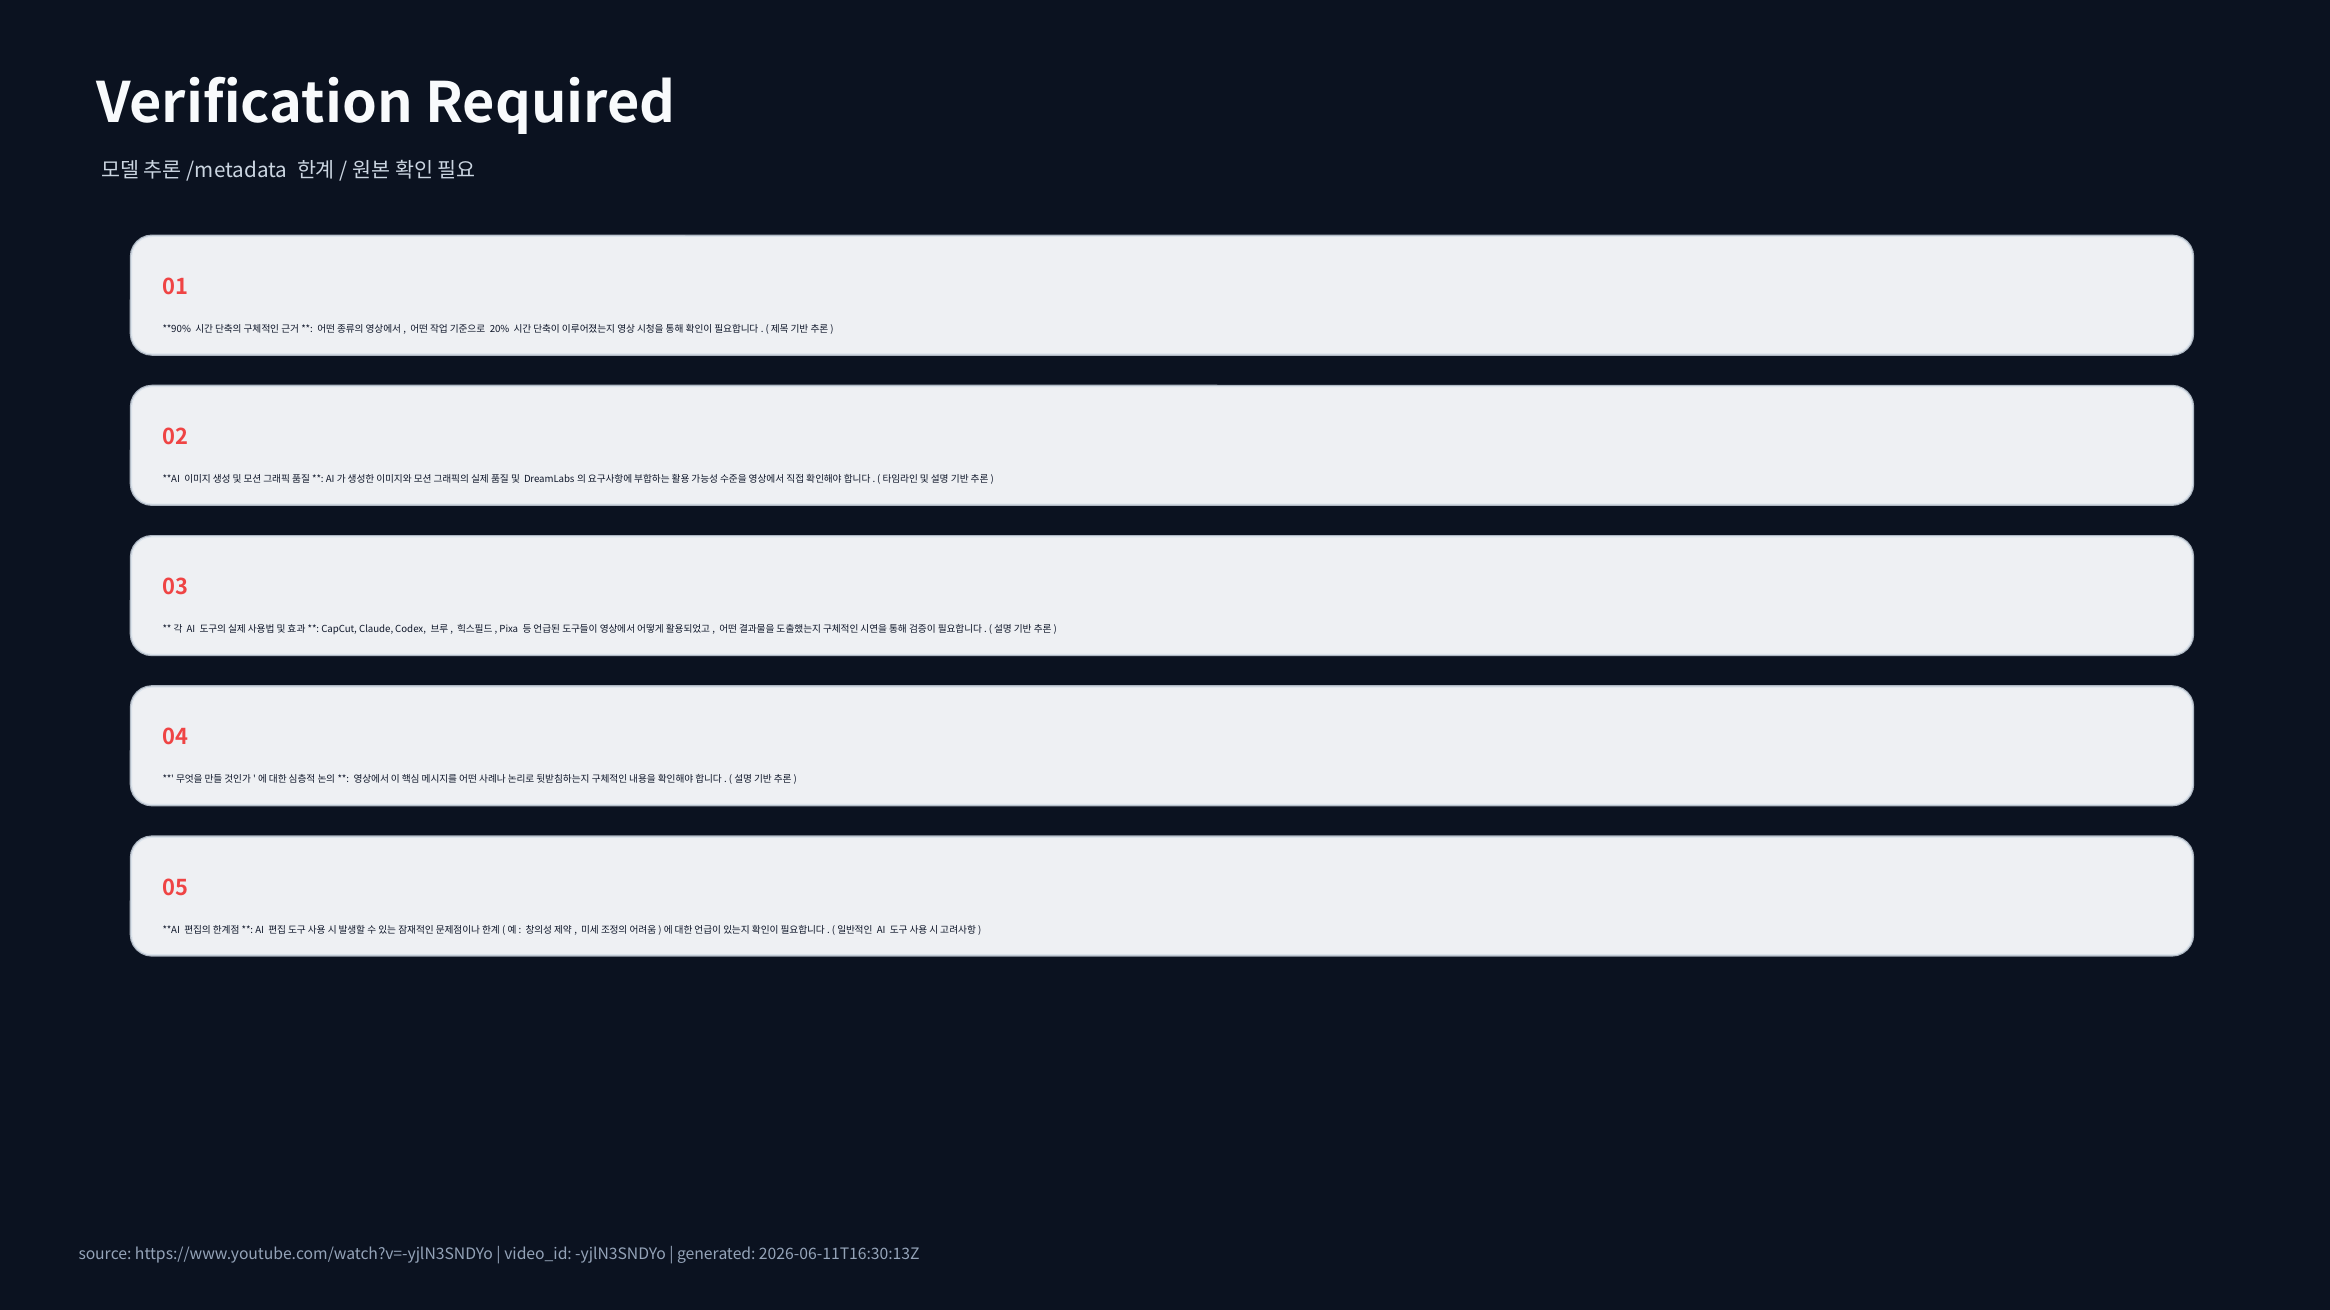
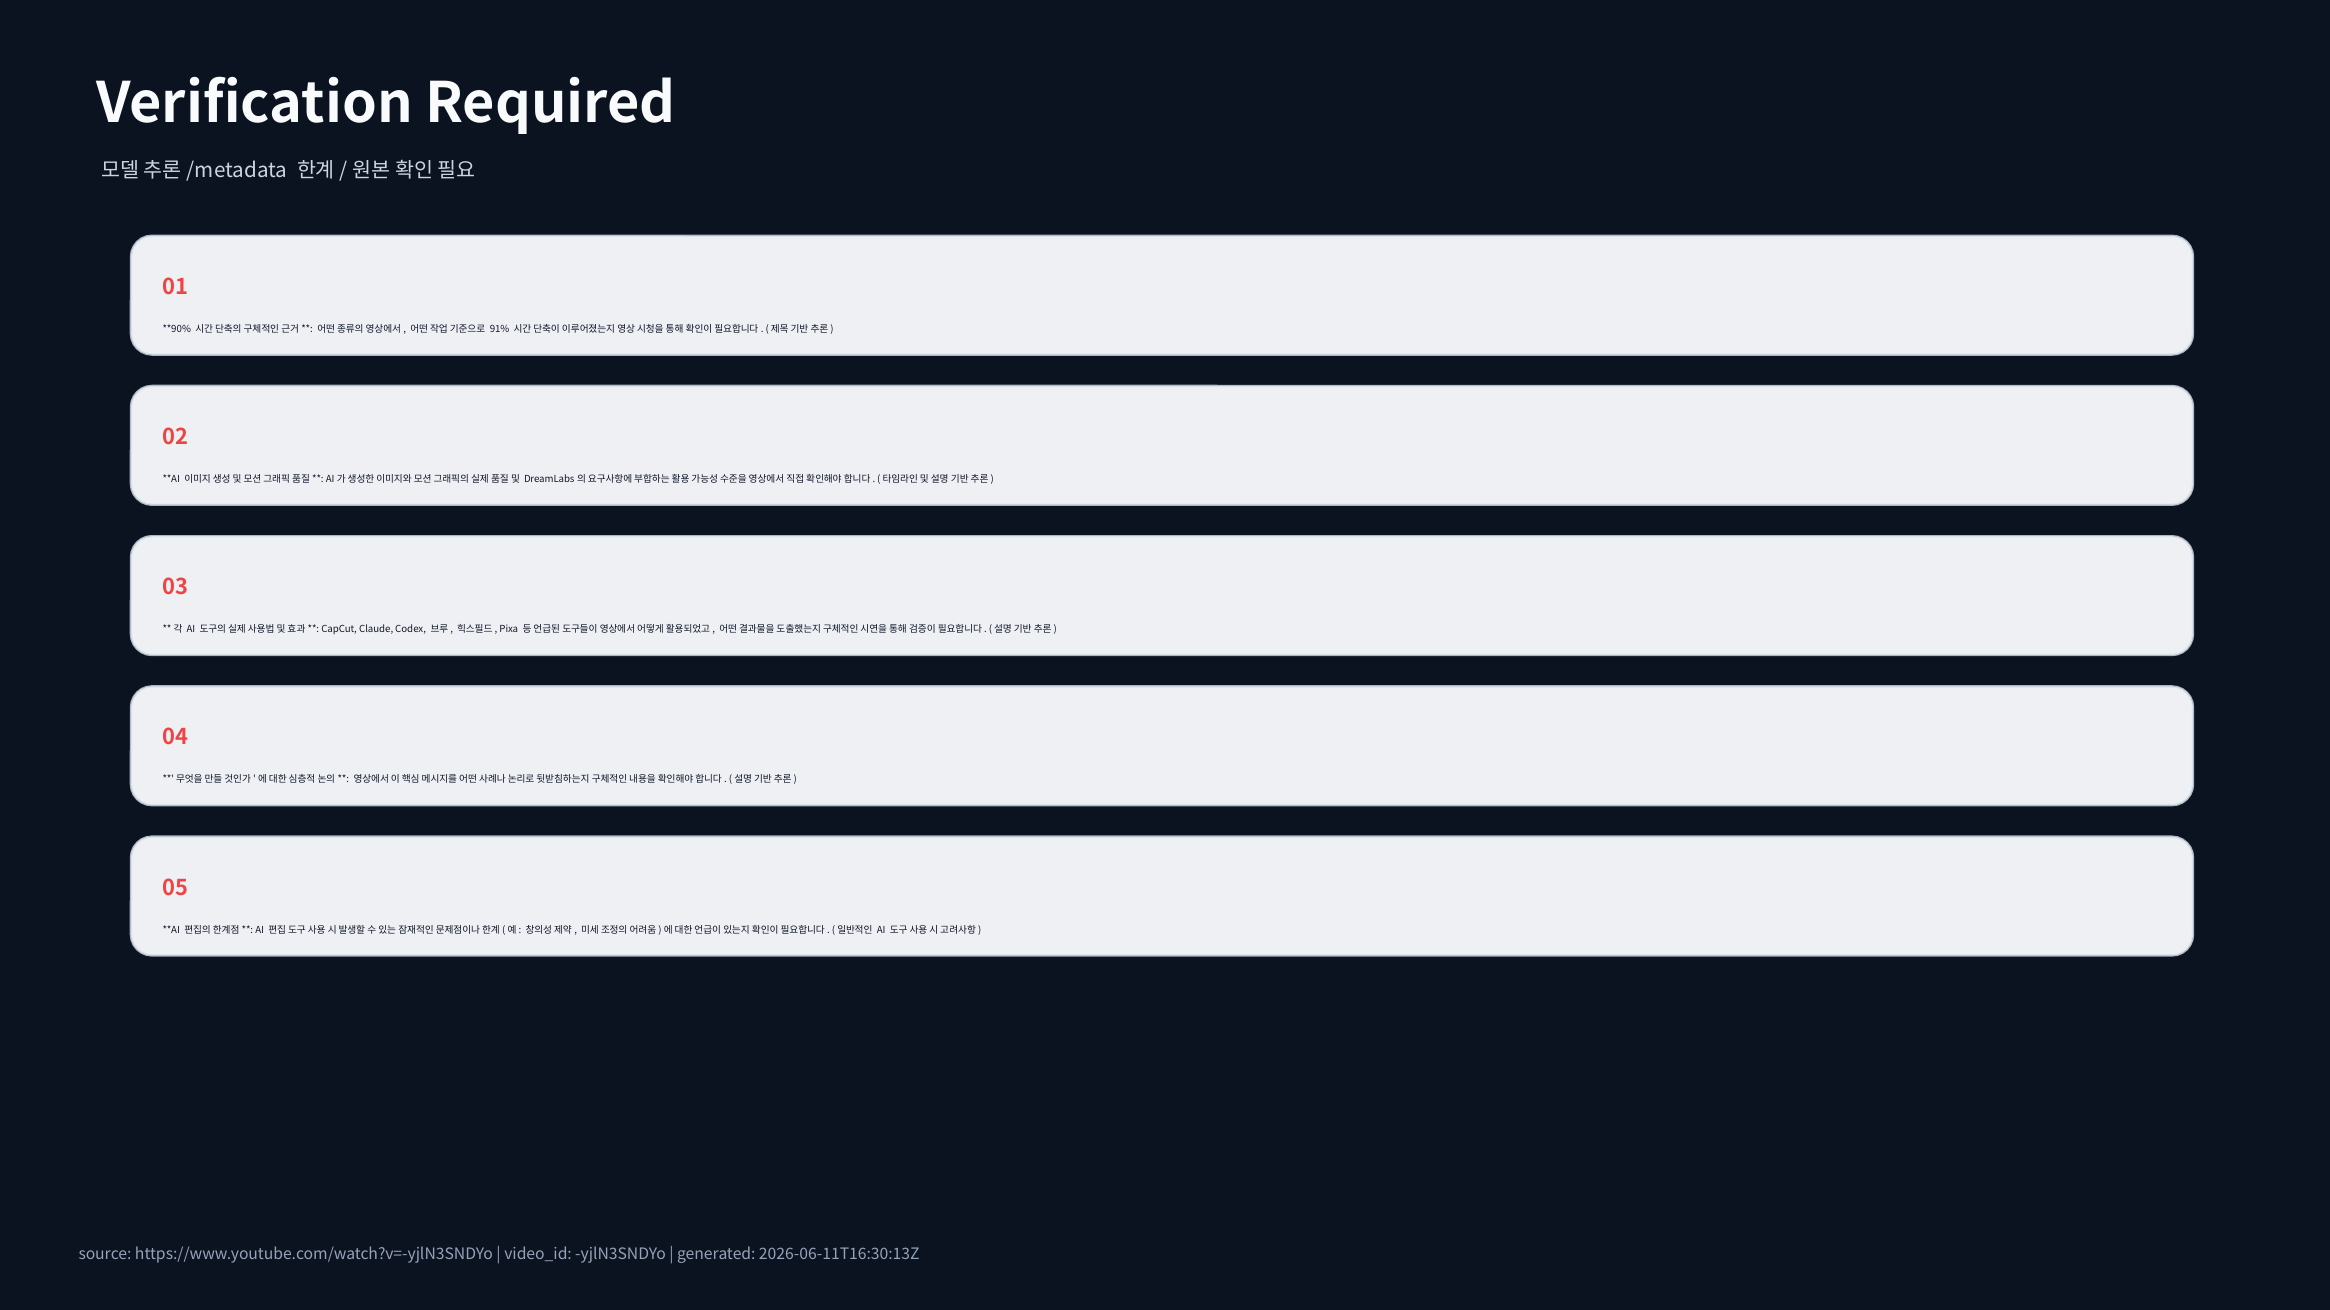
20%: 20% -> 91%
